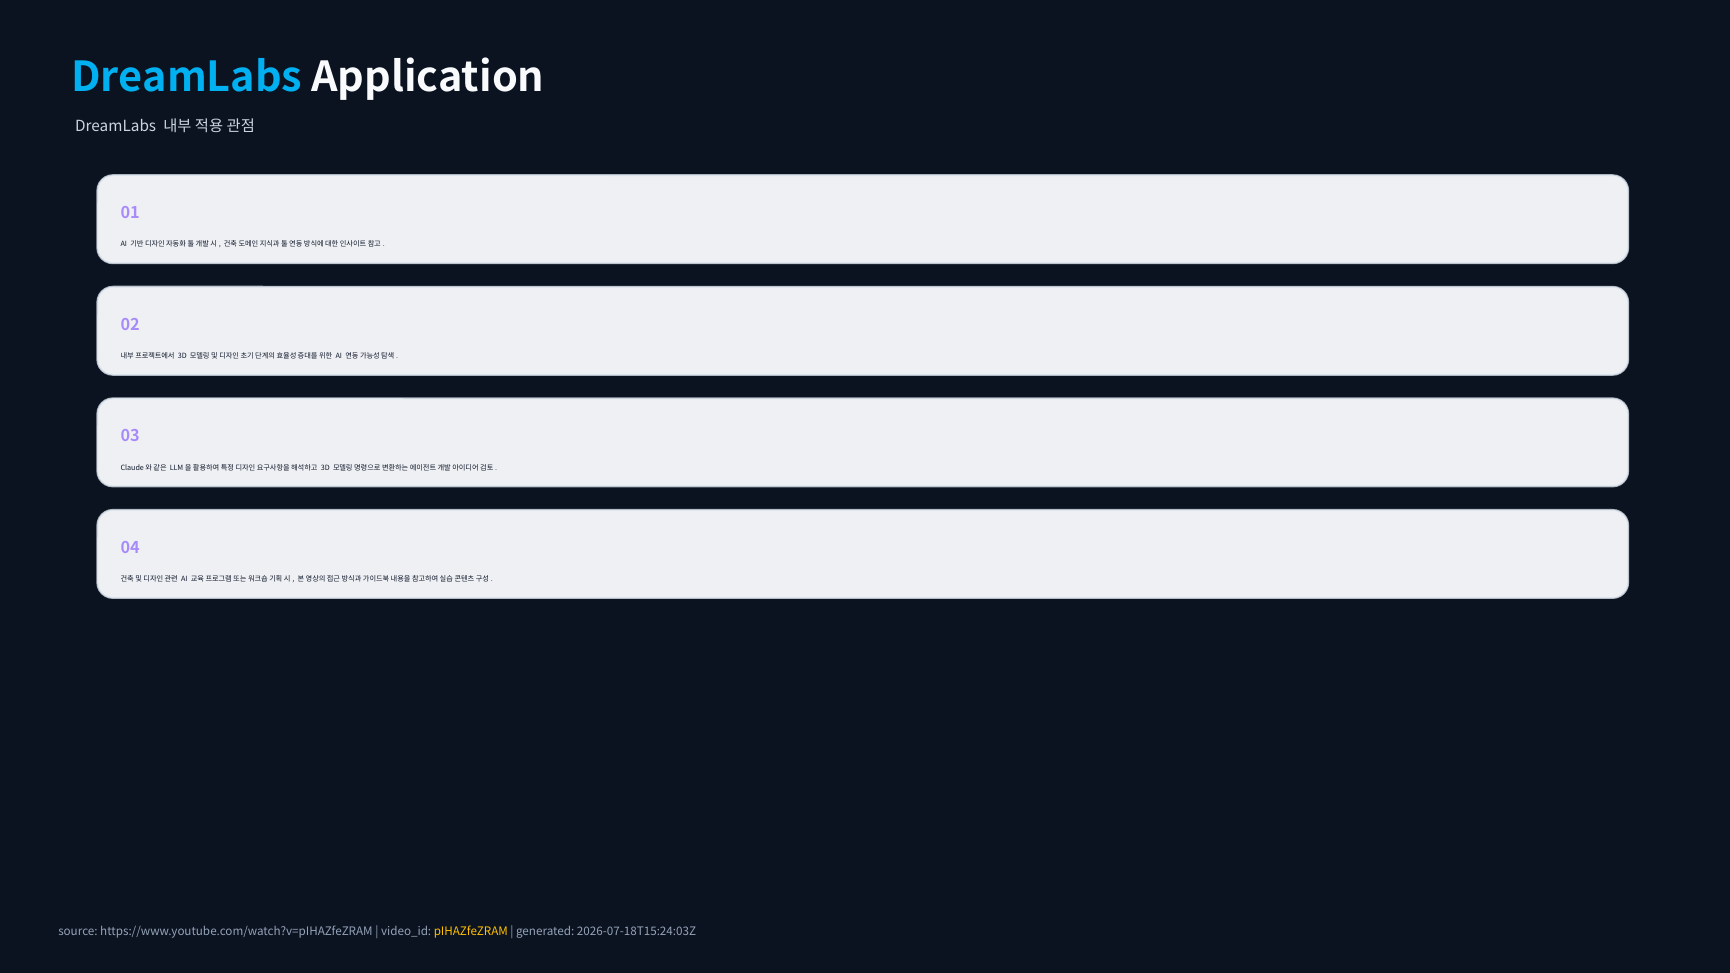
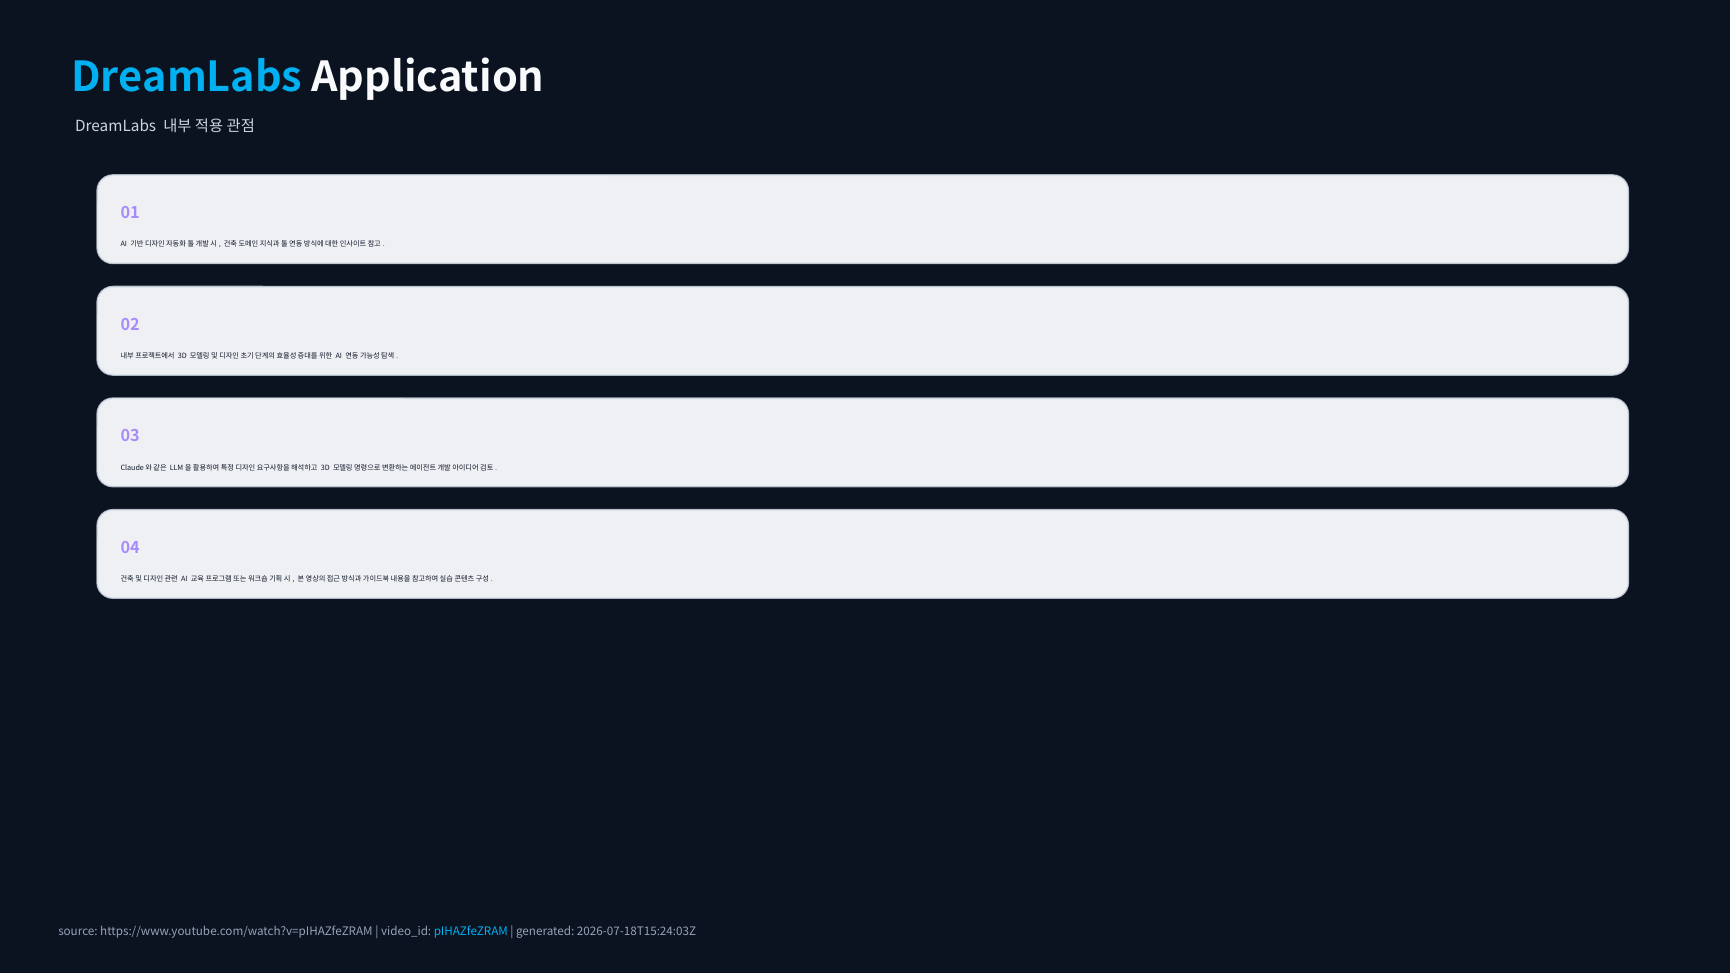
pIHAZfeZRAM colour: yellow -> light blue
